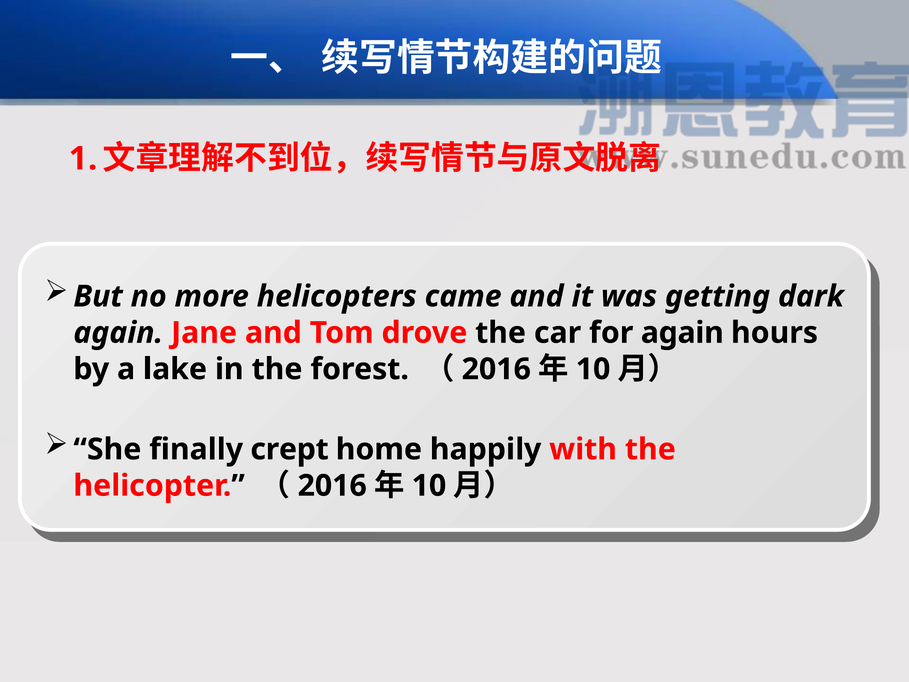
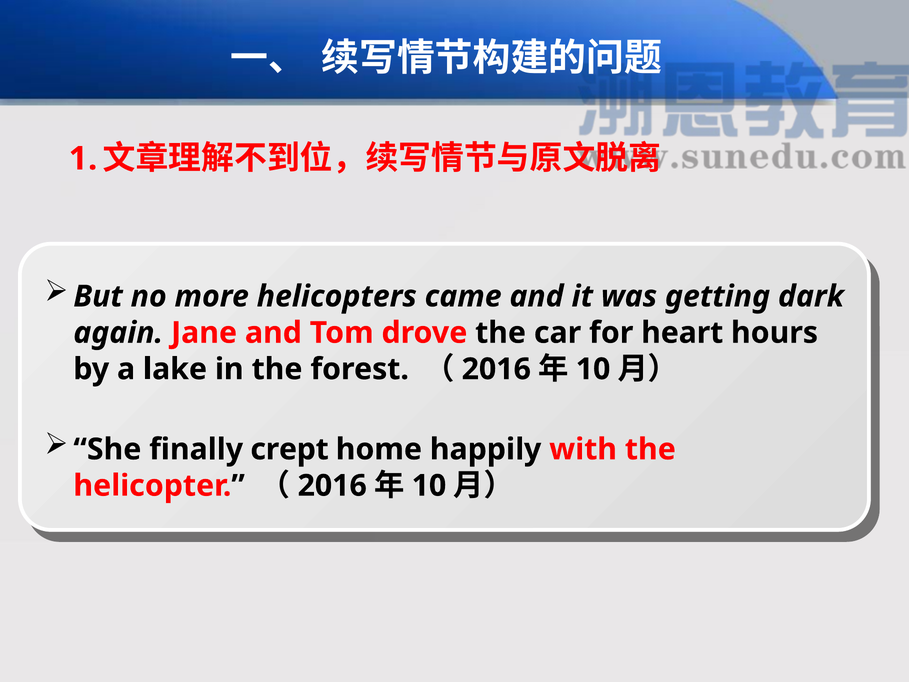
for again: again -> heart
